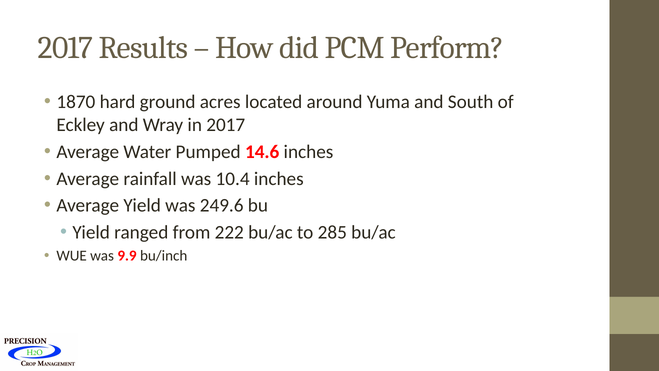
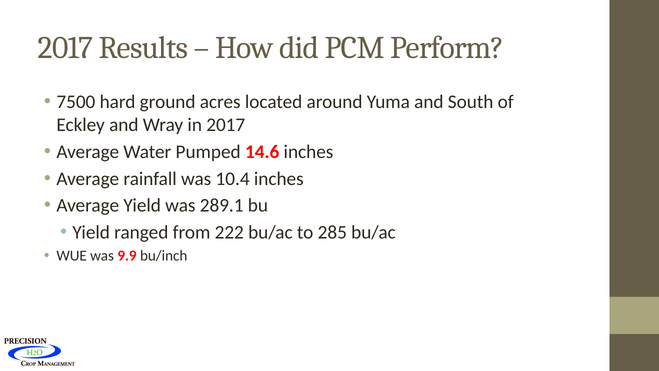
1870: 1870 -> 7500
249.6: 249.6 -> 289.1
